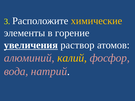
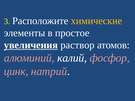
горение: горение -> простое
калий colour: yellow -> white
вода: вода -> цинк
